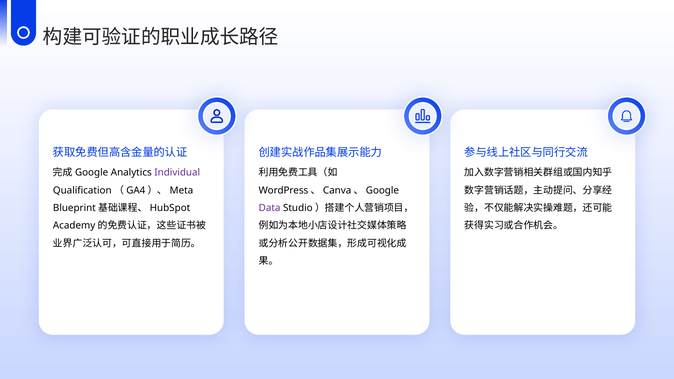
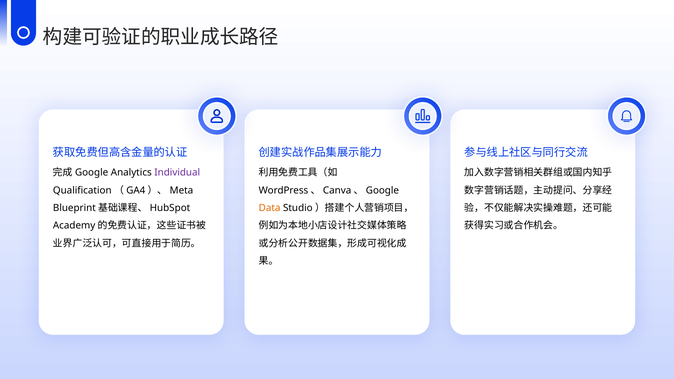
Data colour: purple -> orange
